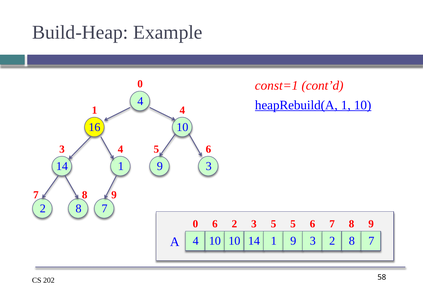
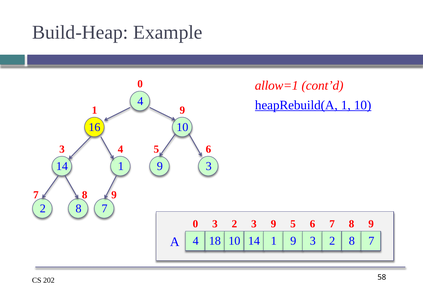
const=1: const=1 -> allow=1
1 4: 4 -> 9
0 6: 6 -> 3
2 3 5: 5 -> 9
4 10: 10 -> 18
